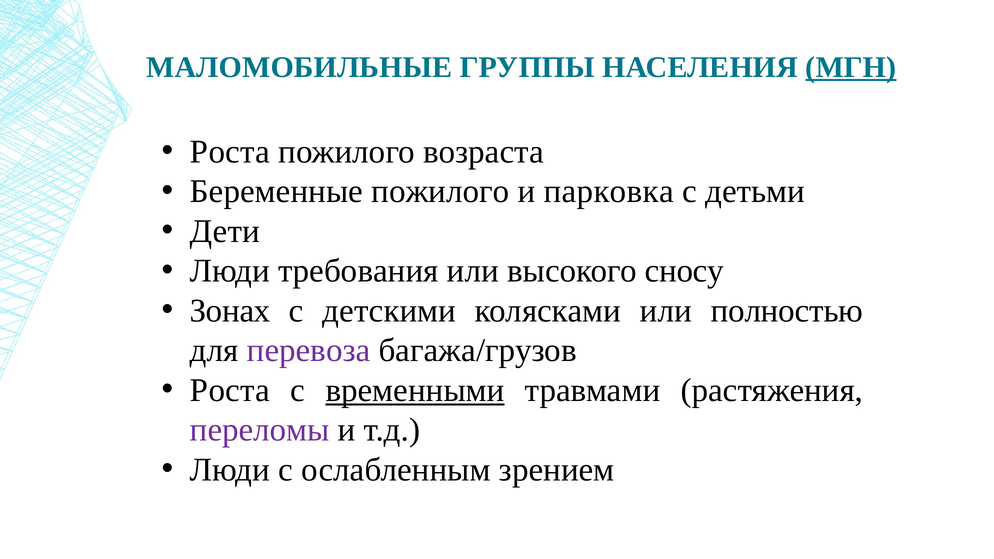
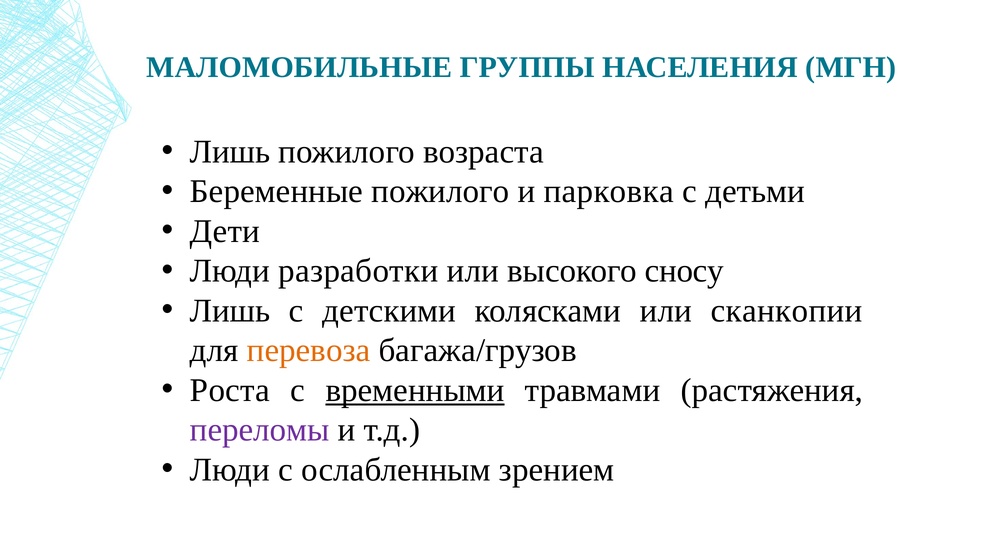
МГН underline: present -> none
Роста at (230, 152): Роста -> Лишь
требования: требования -> разработки
Зонах at (230, 311): Зонах -> Лишь
полностью: полностью -> сканкопии
перевоза colour: purple -> orange
